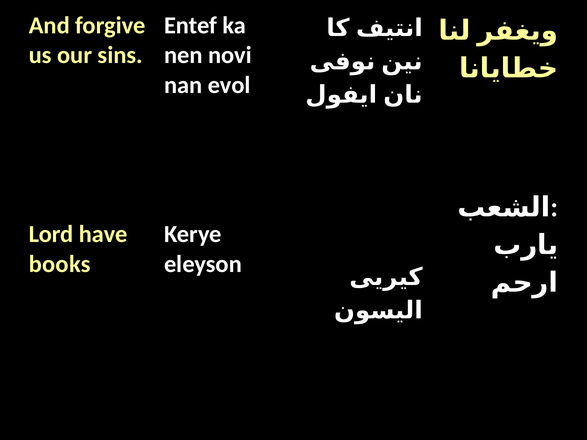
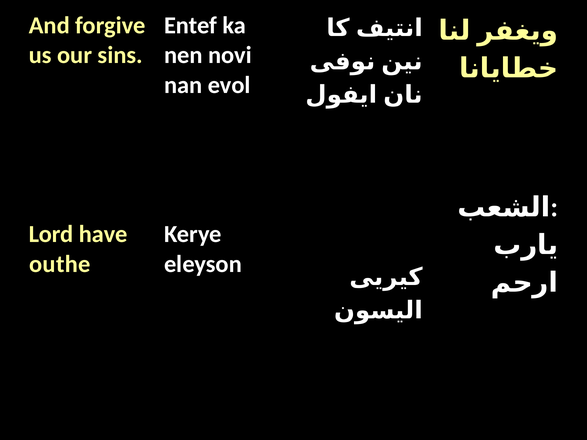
books: books -> outhe
